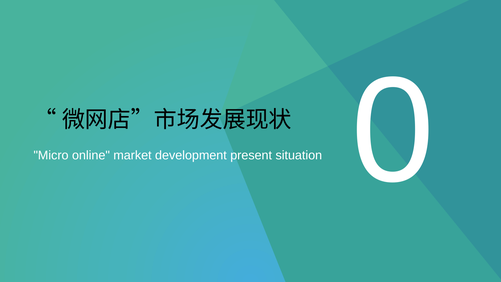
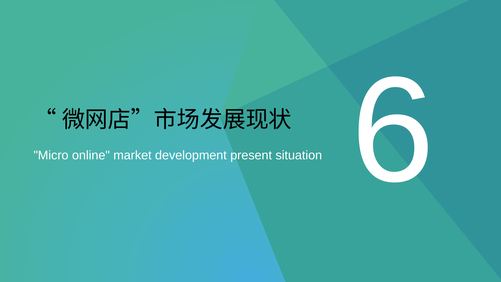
0: 0 -> 6
